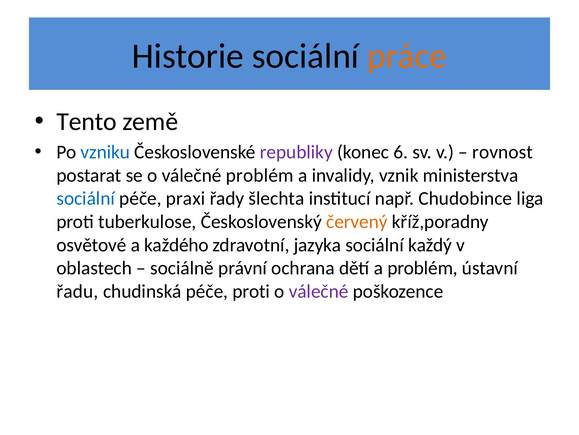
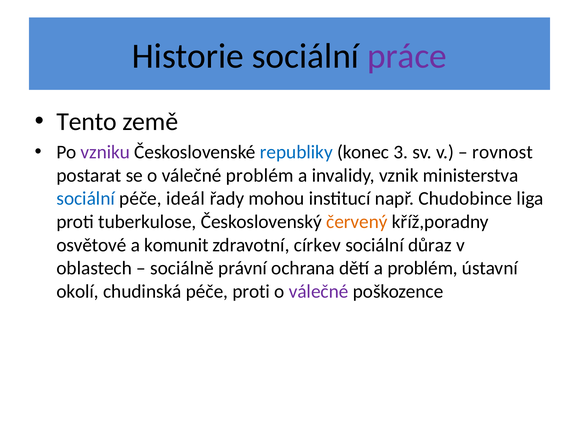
práce colour: orange -> purple
vzniku colour: blue -> purple
republiky colour: purple -> blue
6: 6 -> 3
praxi: praxi -> ideál
šlechta: šlechta -> mohou
každého: každého -> komunit
jazyka: jazyka -> církev
každý: každý -> důraz
řadu: řadu -> okolí
